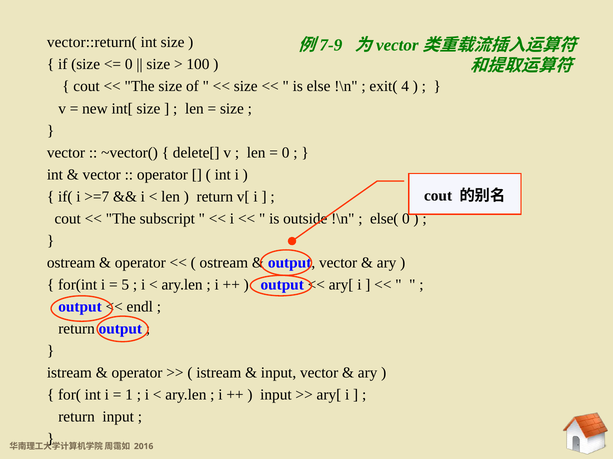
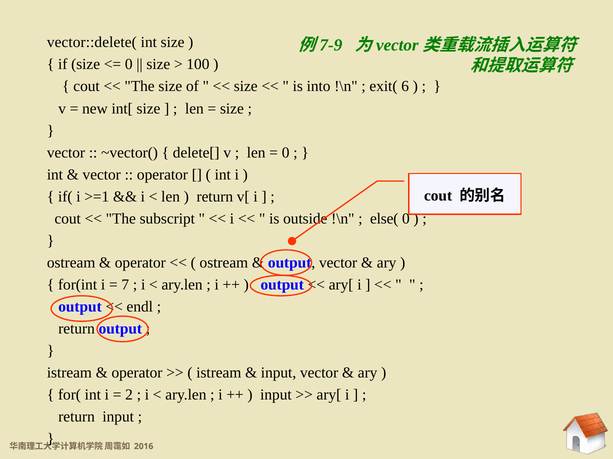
vector::return(: vector::return( -> vector::delete(
else: else -> into
4: 4 -> 6
>=7: >=7 -> >=1
5: 5 -> 7
1: 1 -> 2
